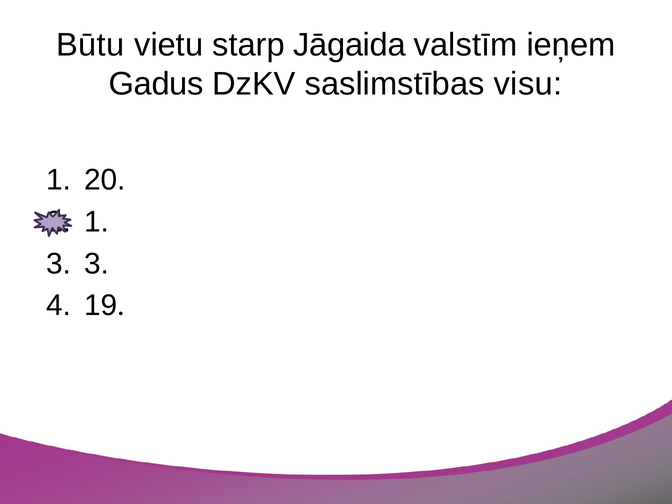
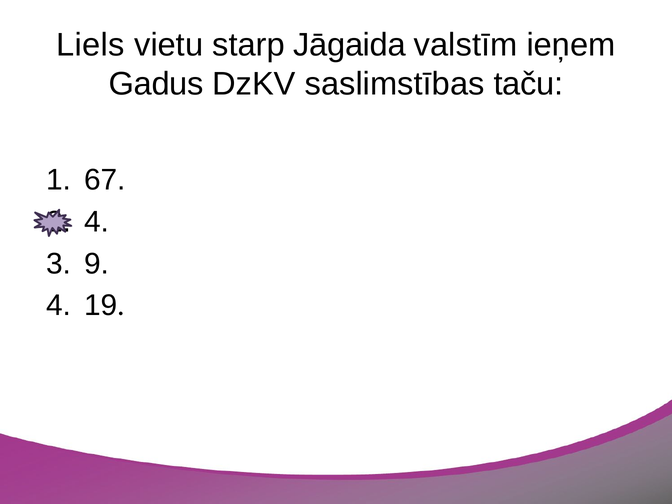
Būtu: Būtu -> Liels
visu: visu -> taču
20: 20 -> 67
1 at (97, 222): 1 -> 4
3 at (97, 264): 3 -> 9
